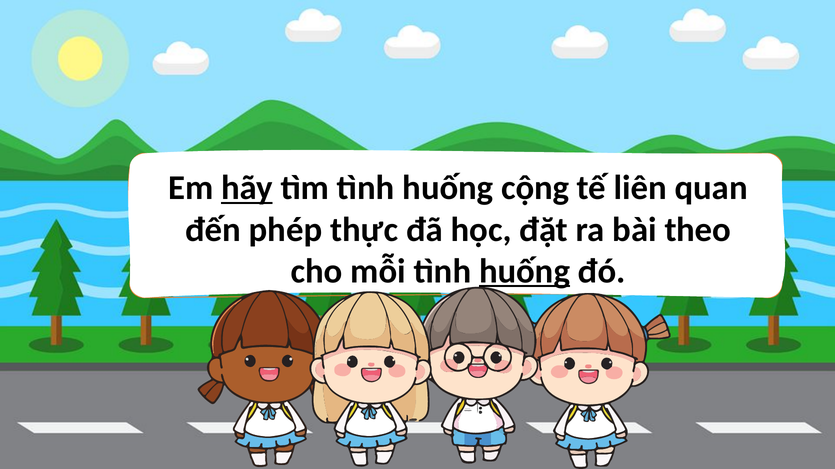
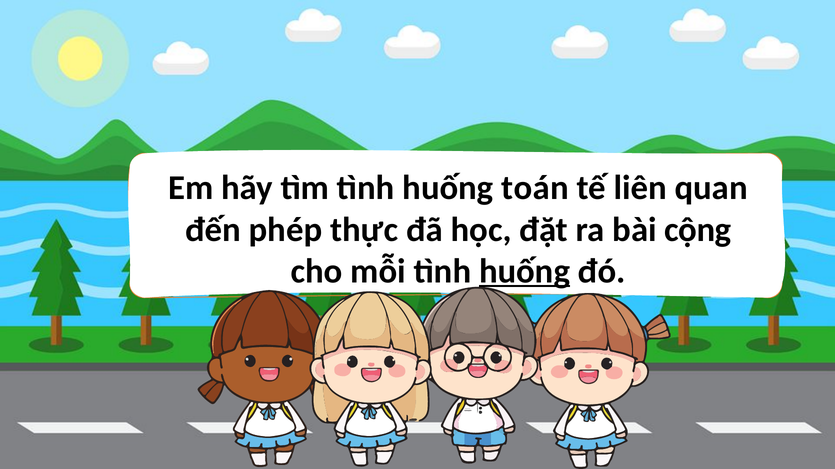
hãy underline: present -> none
cộng: cộng -> toán
theo: theo -> cộng
